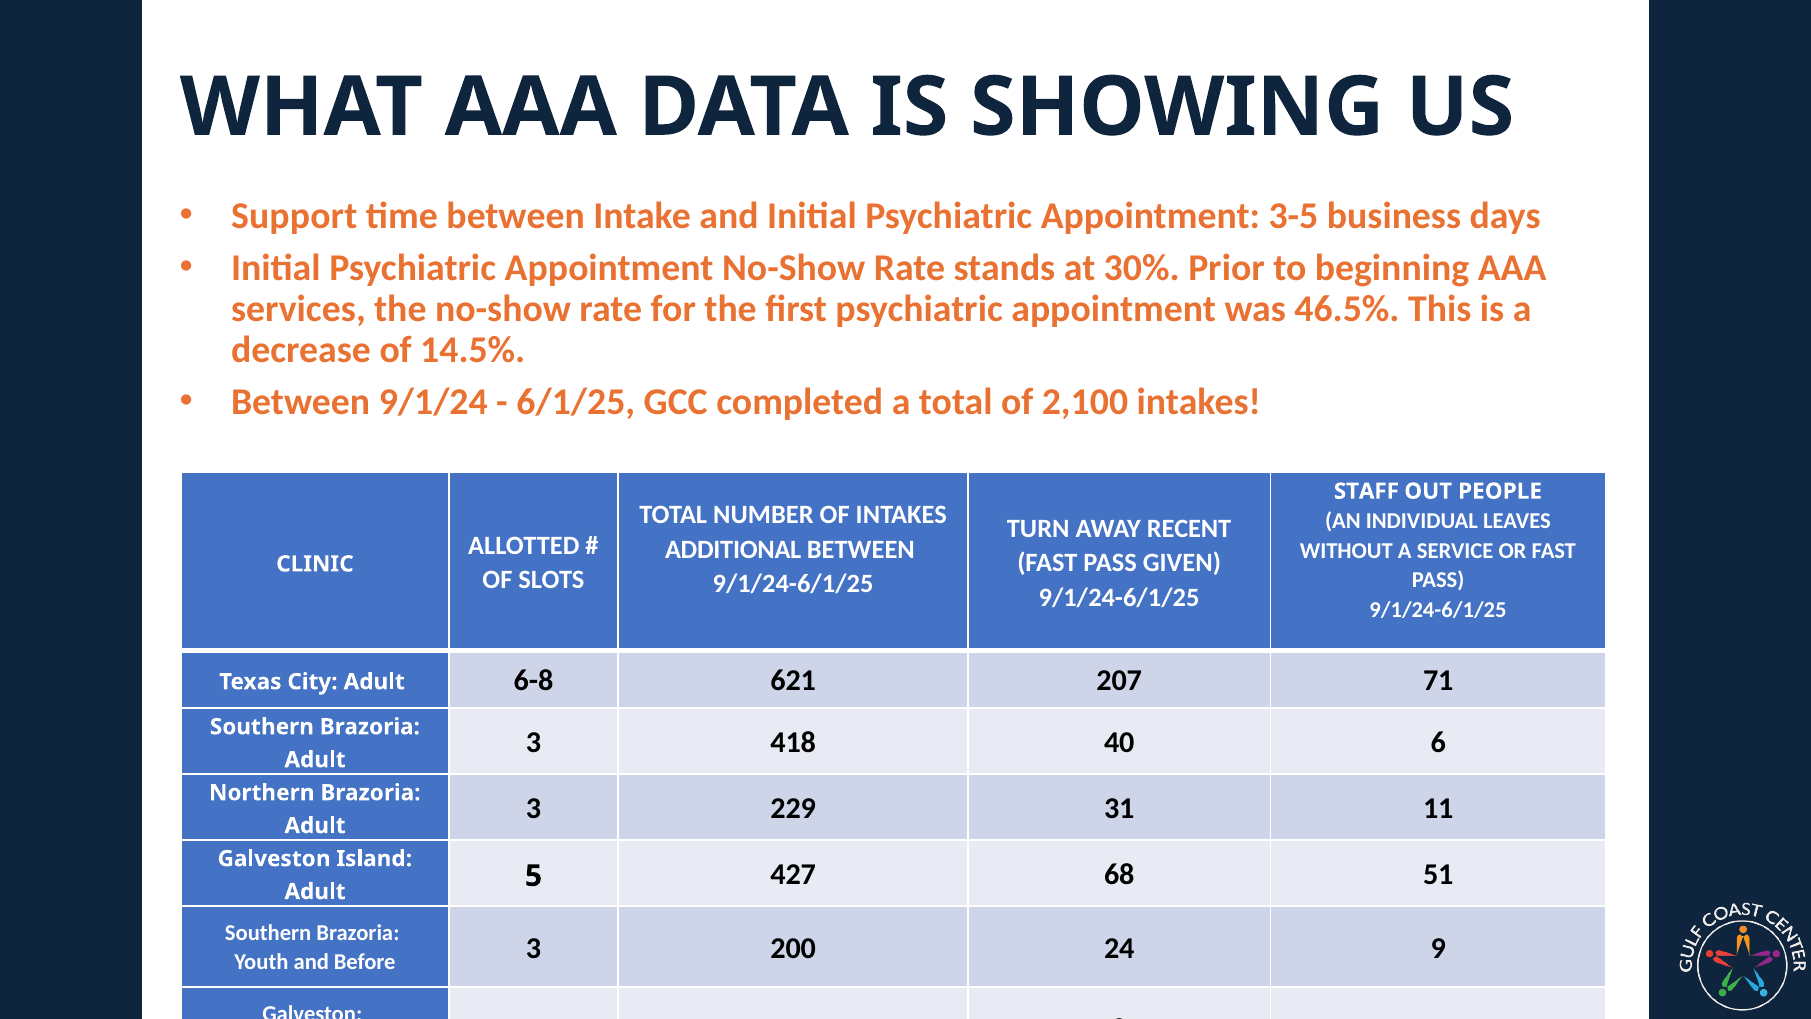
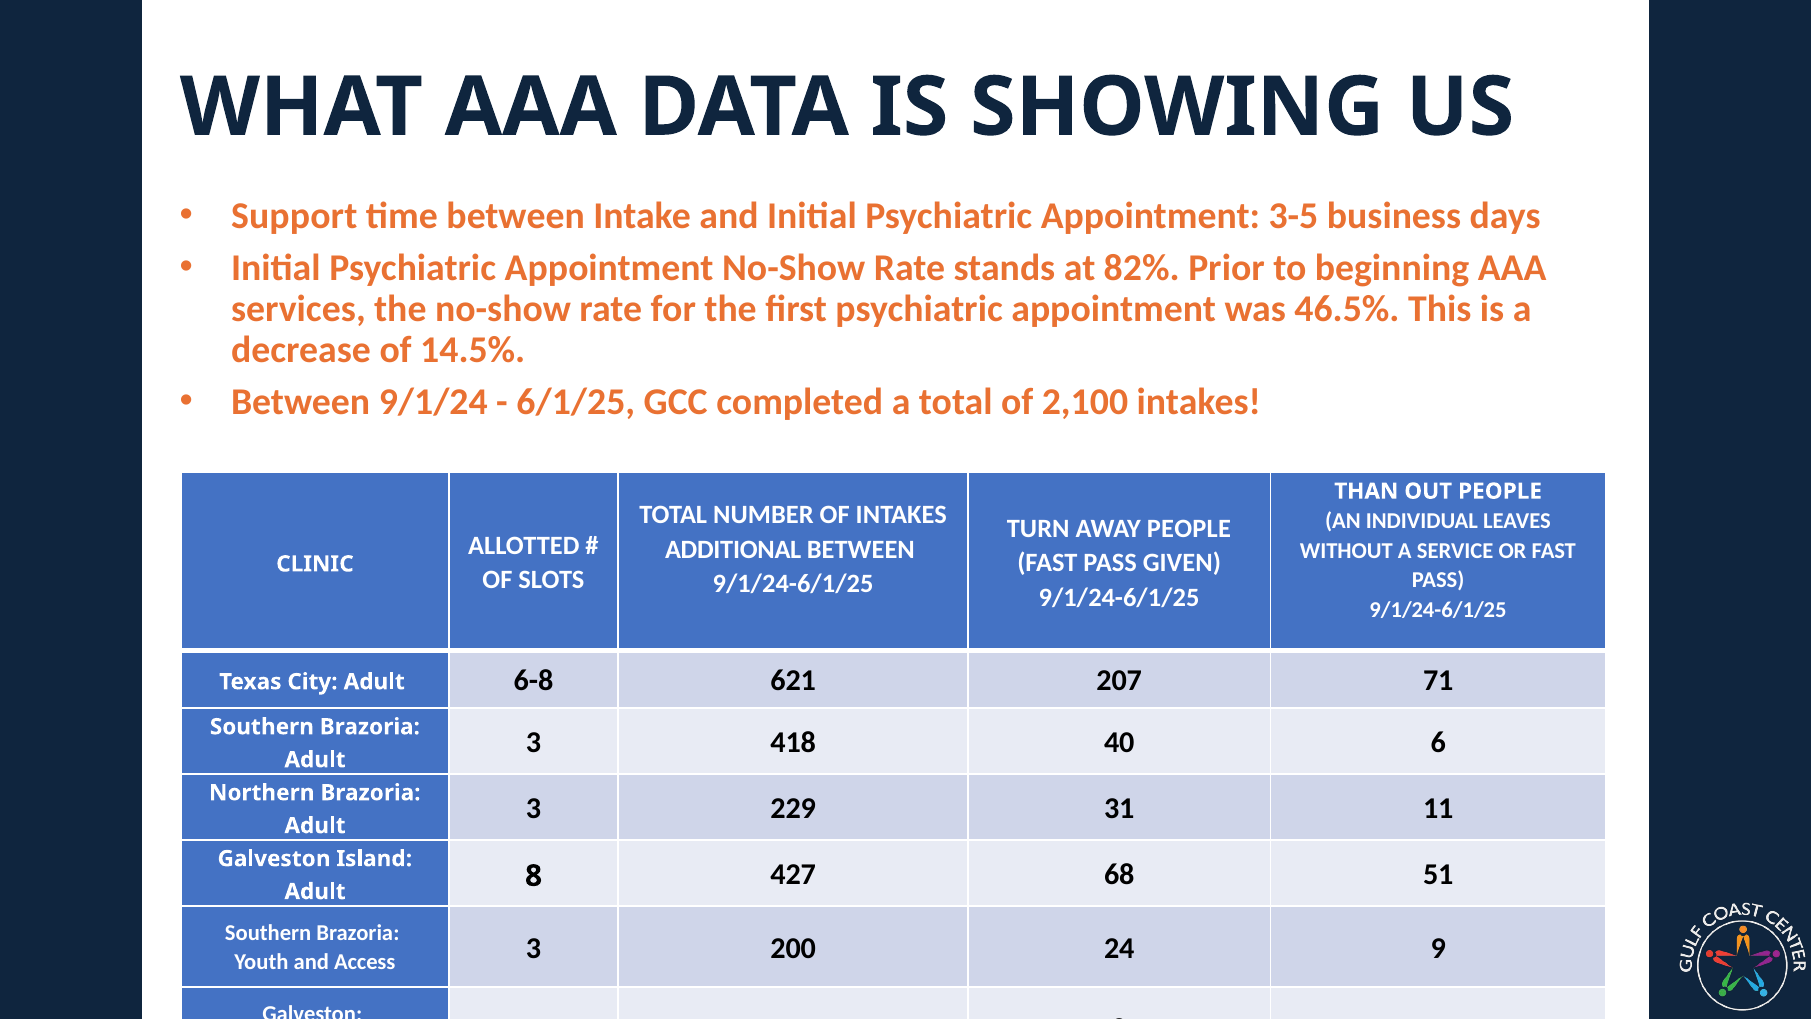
30%: 30% -> 82%
STAFF: STAFF -> THAN
AWAY RECENT: RECENT -> PEOPLE
5 at (534, 876): 5 -> 8
Before: Before -> Access
